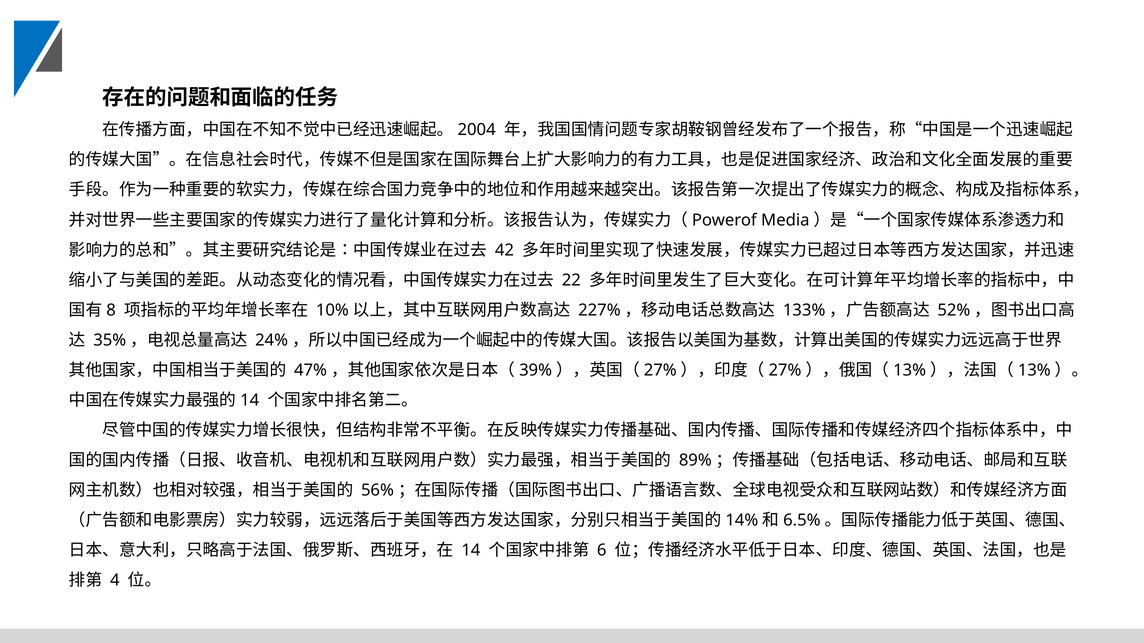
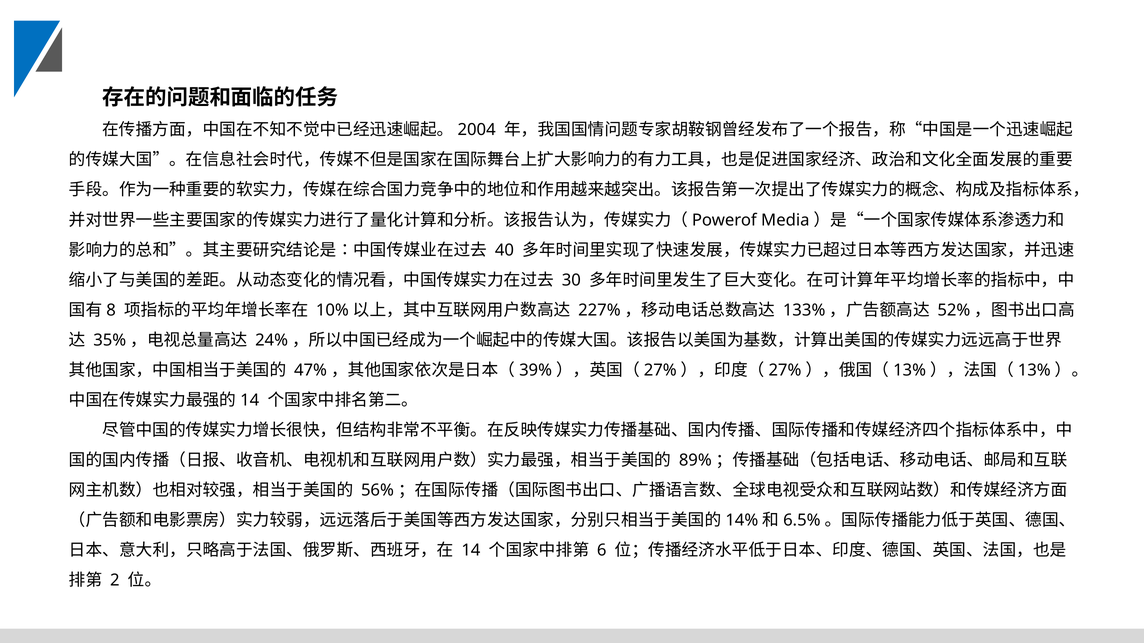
42: 42 -> 40
22: 22 -> 30
4: 4 -> 2
